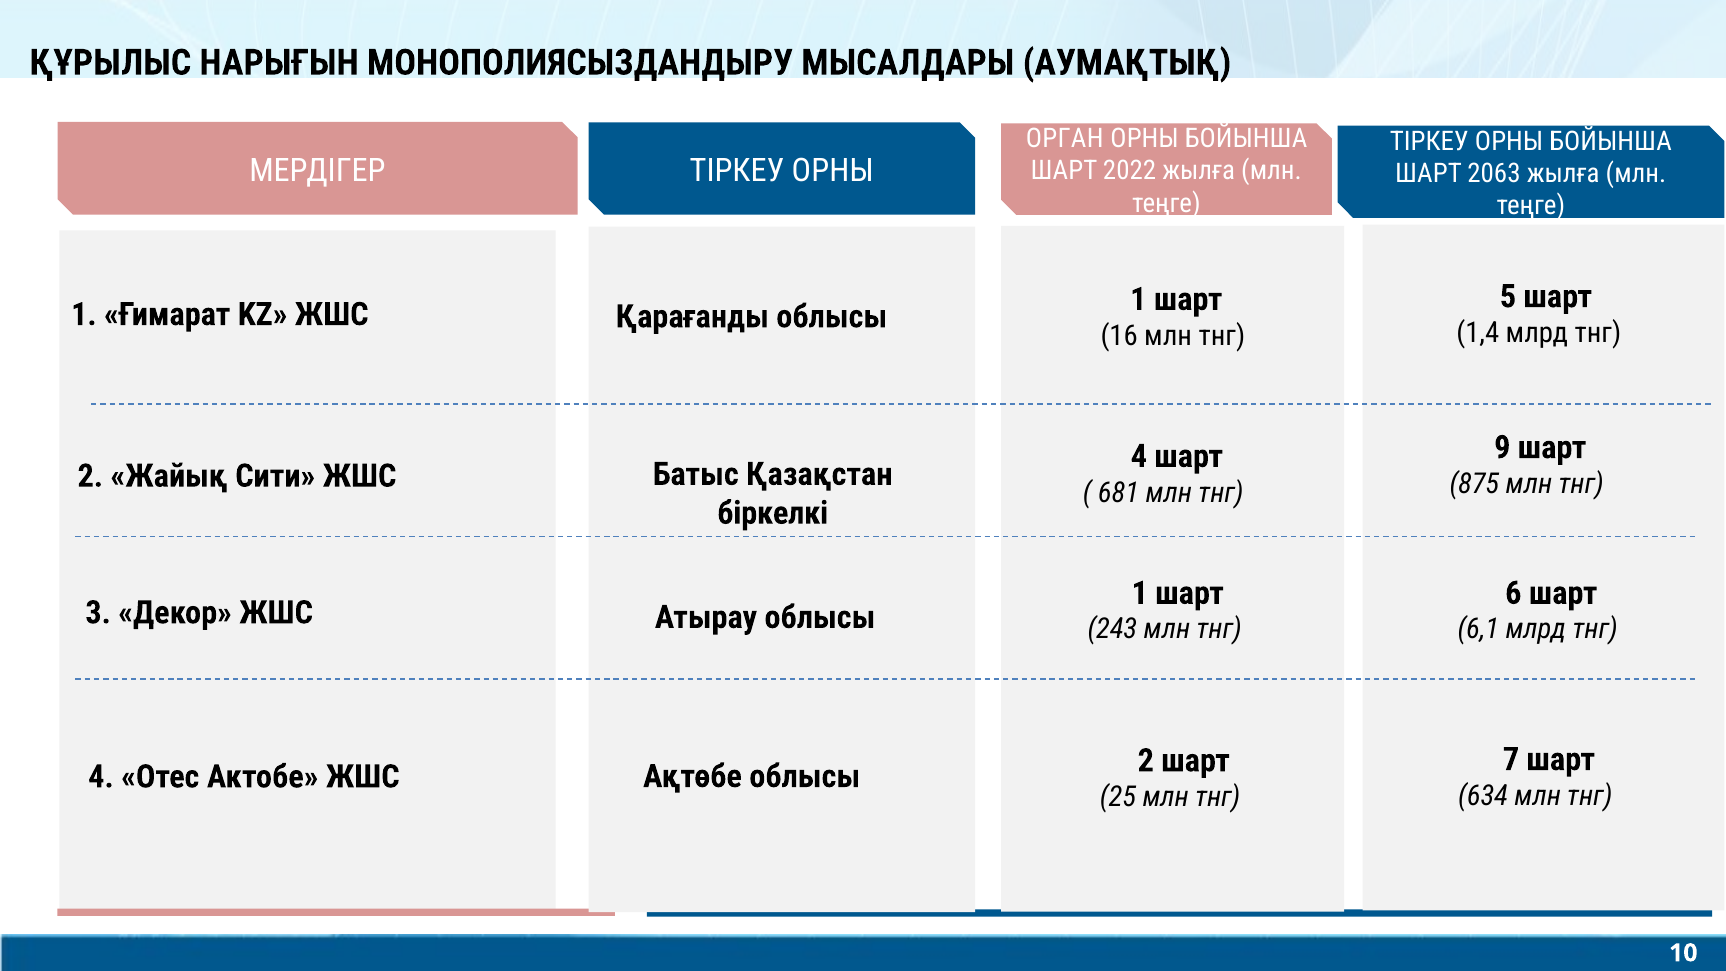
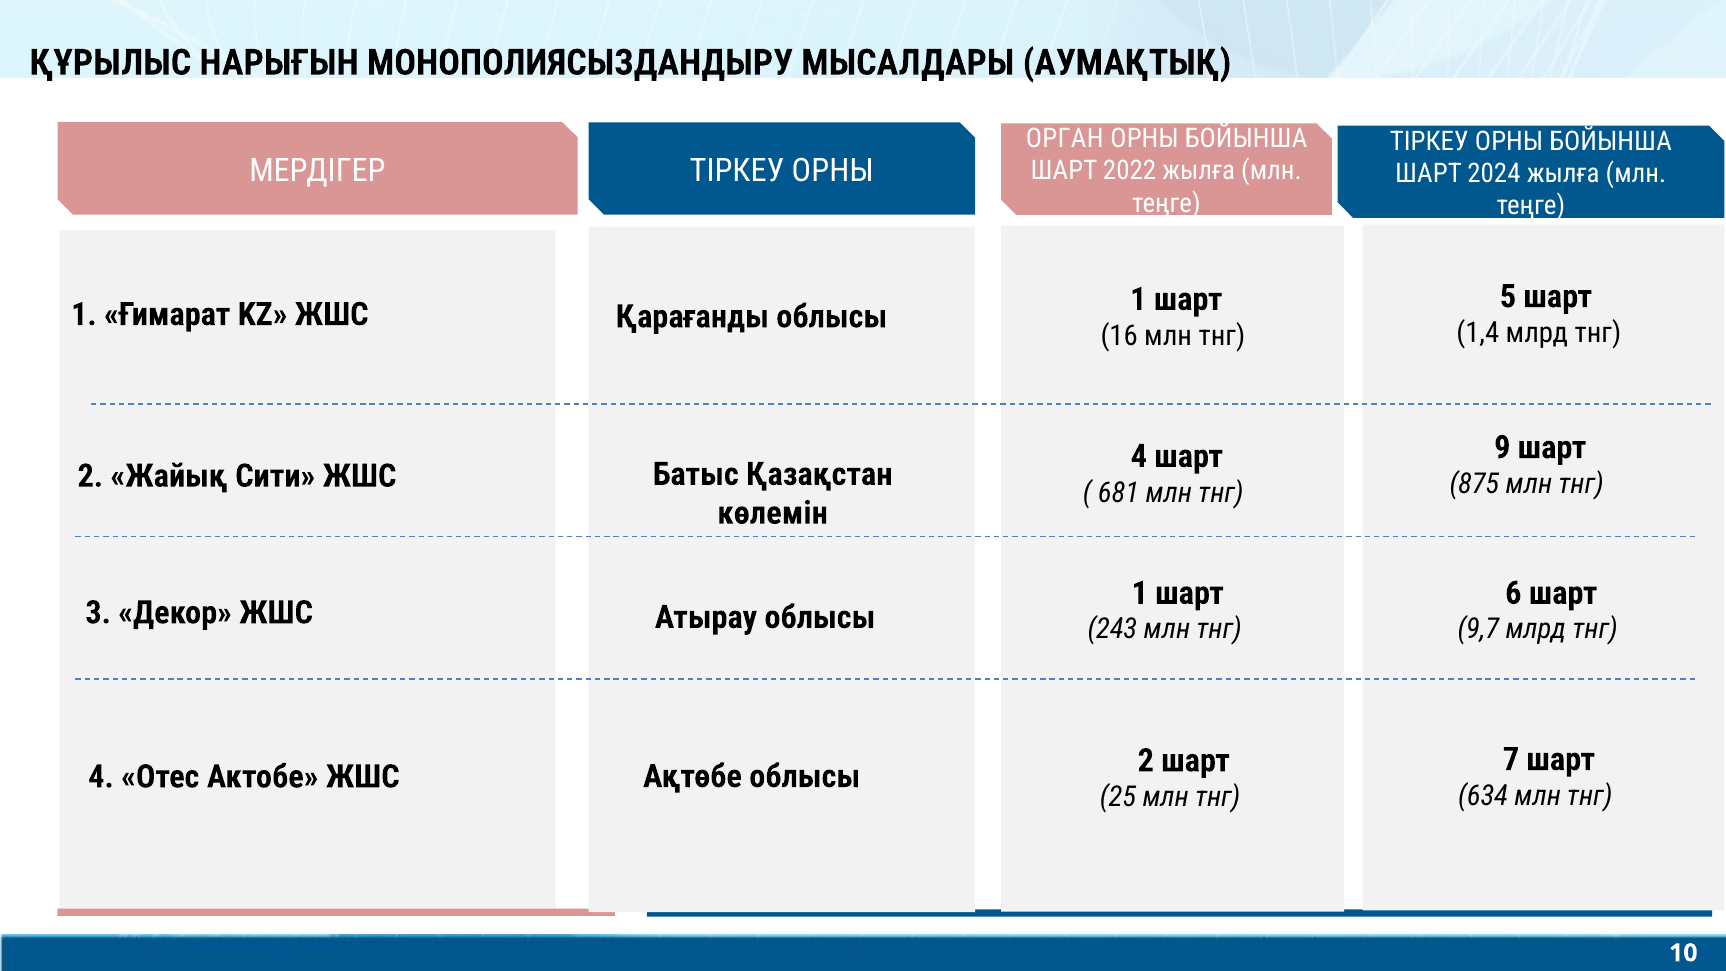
2063: 2063 -> 2024
біркелкі: біркелкі -> көлемін
6,1: 6,1 -> 9,7
